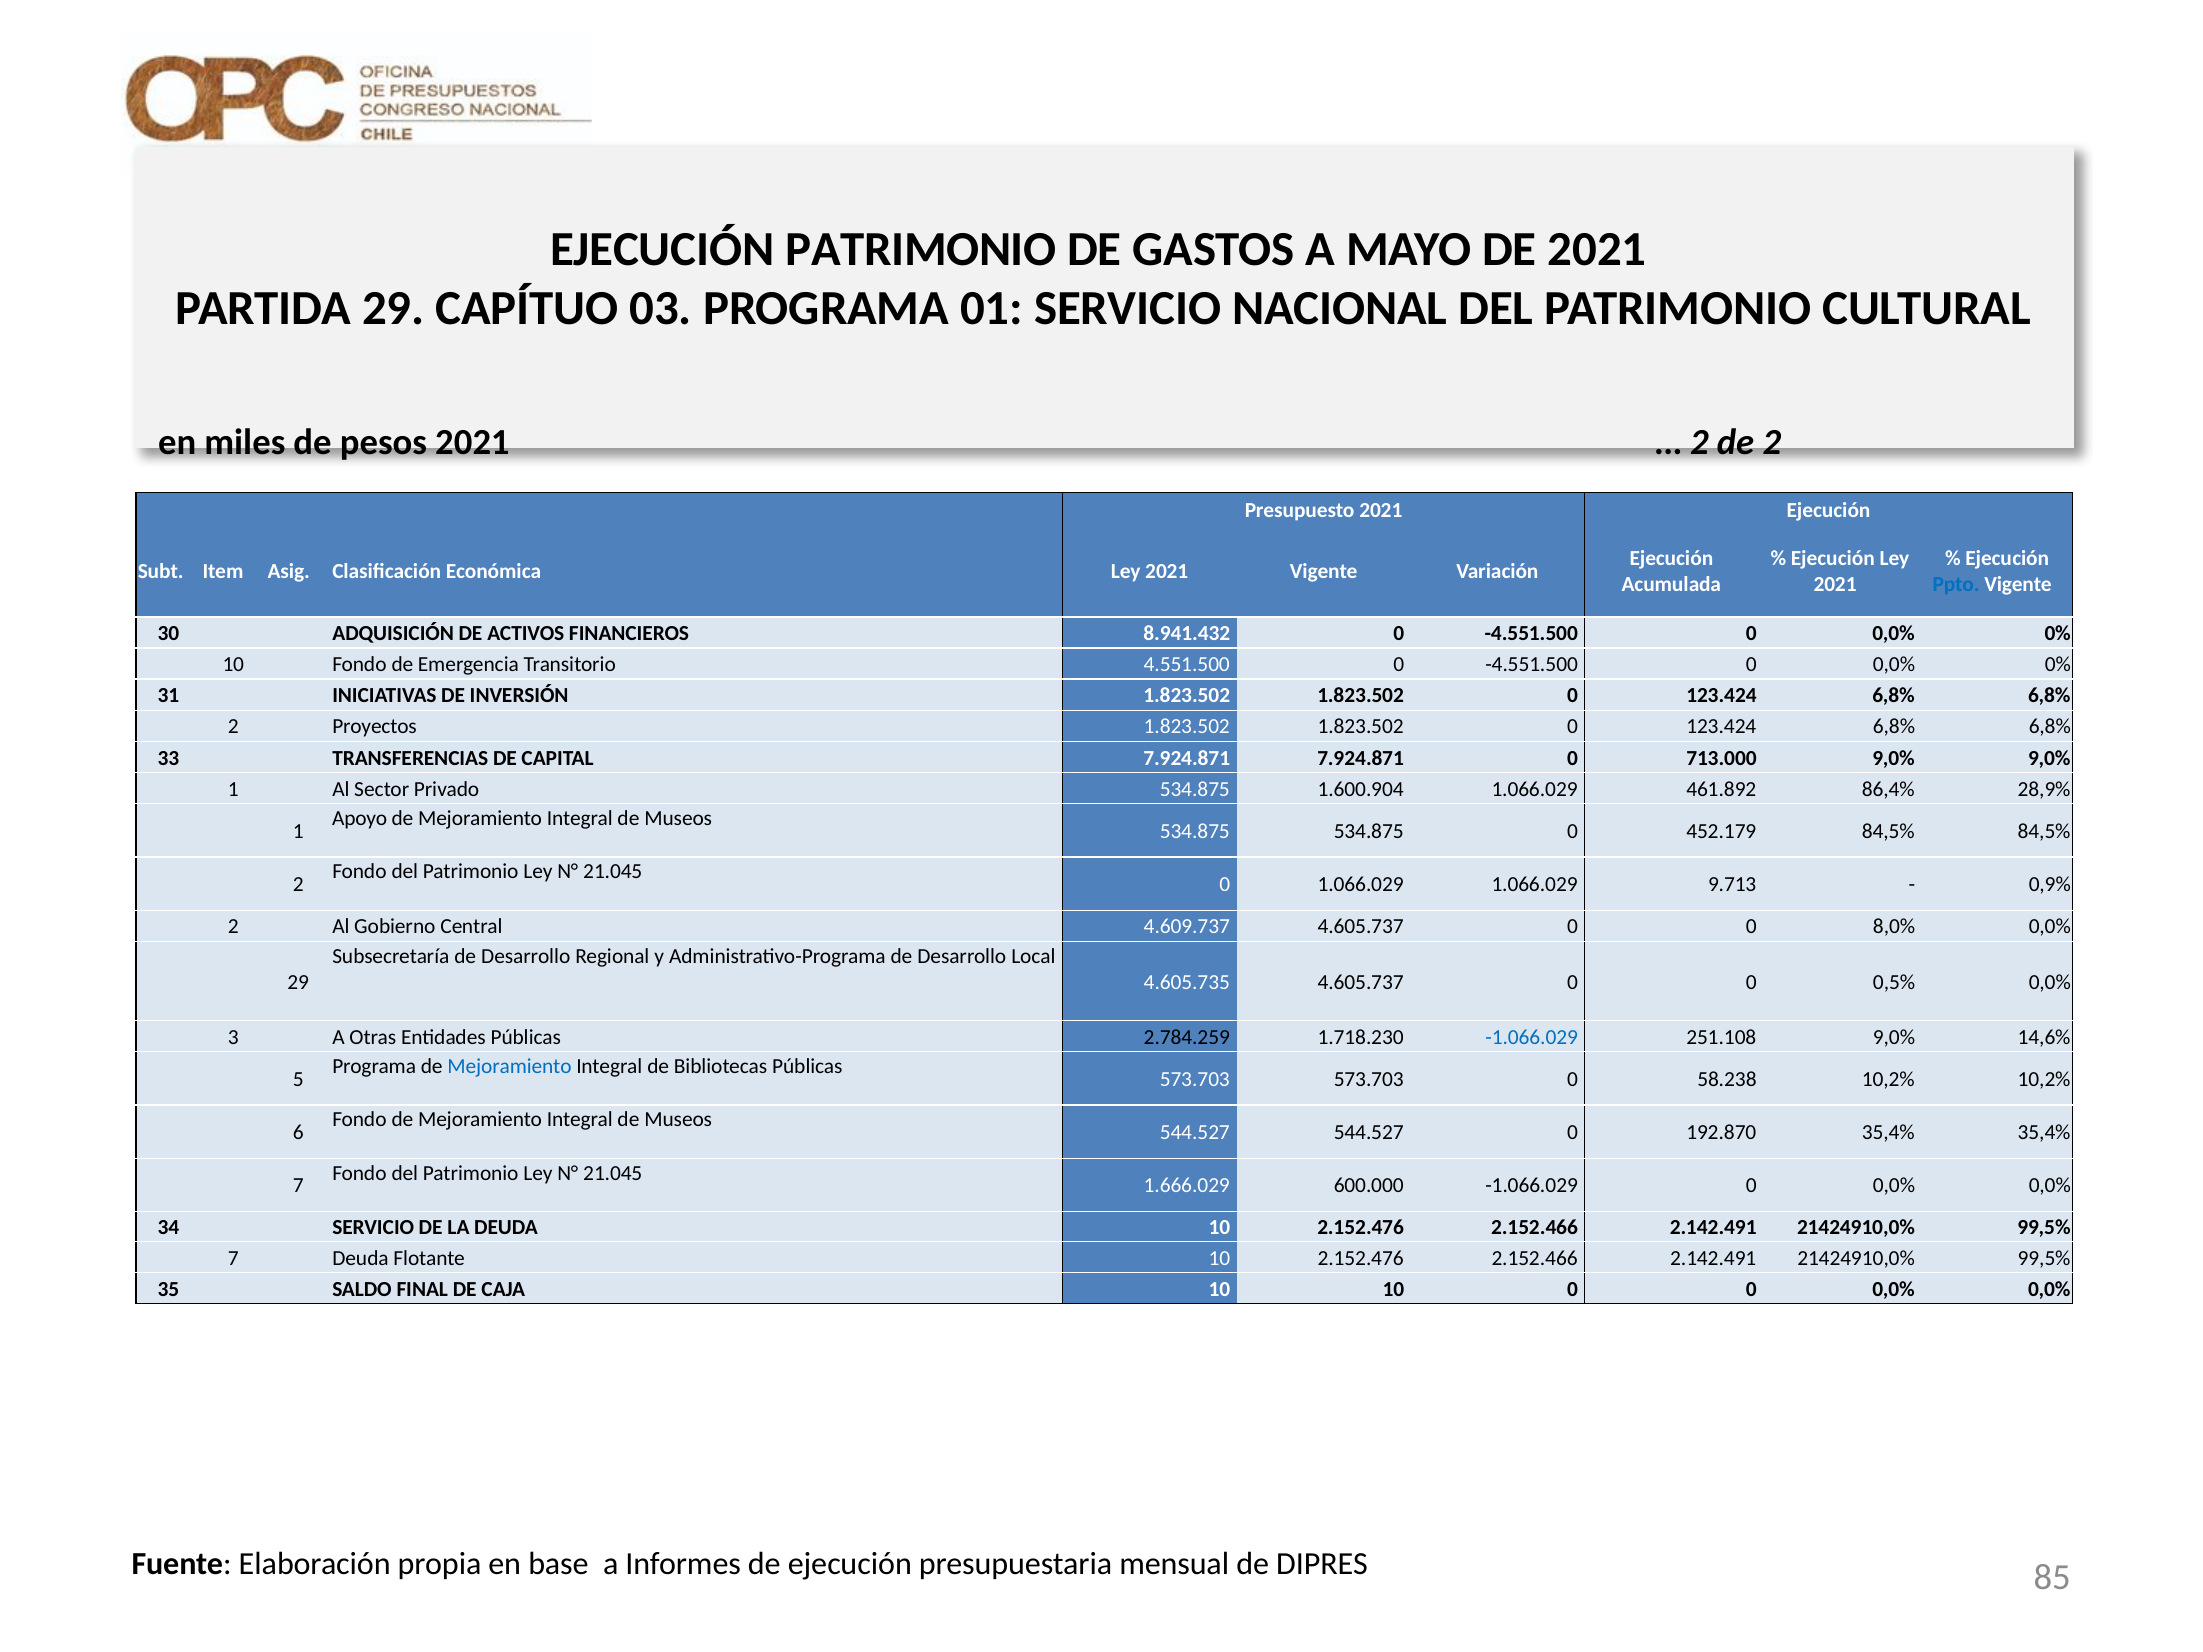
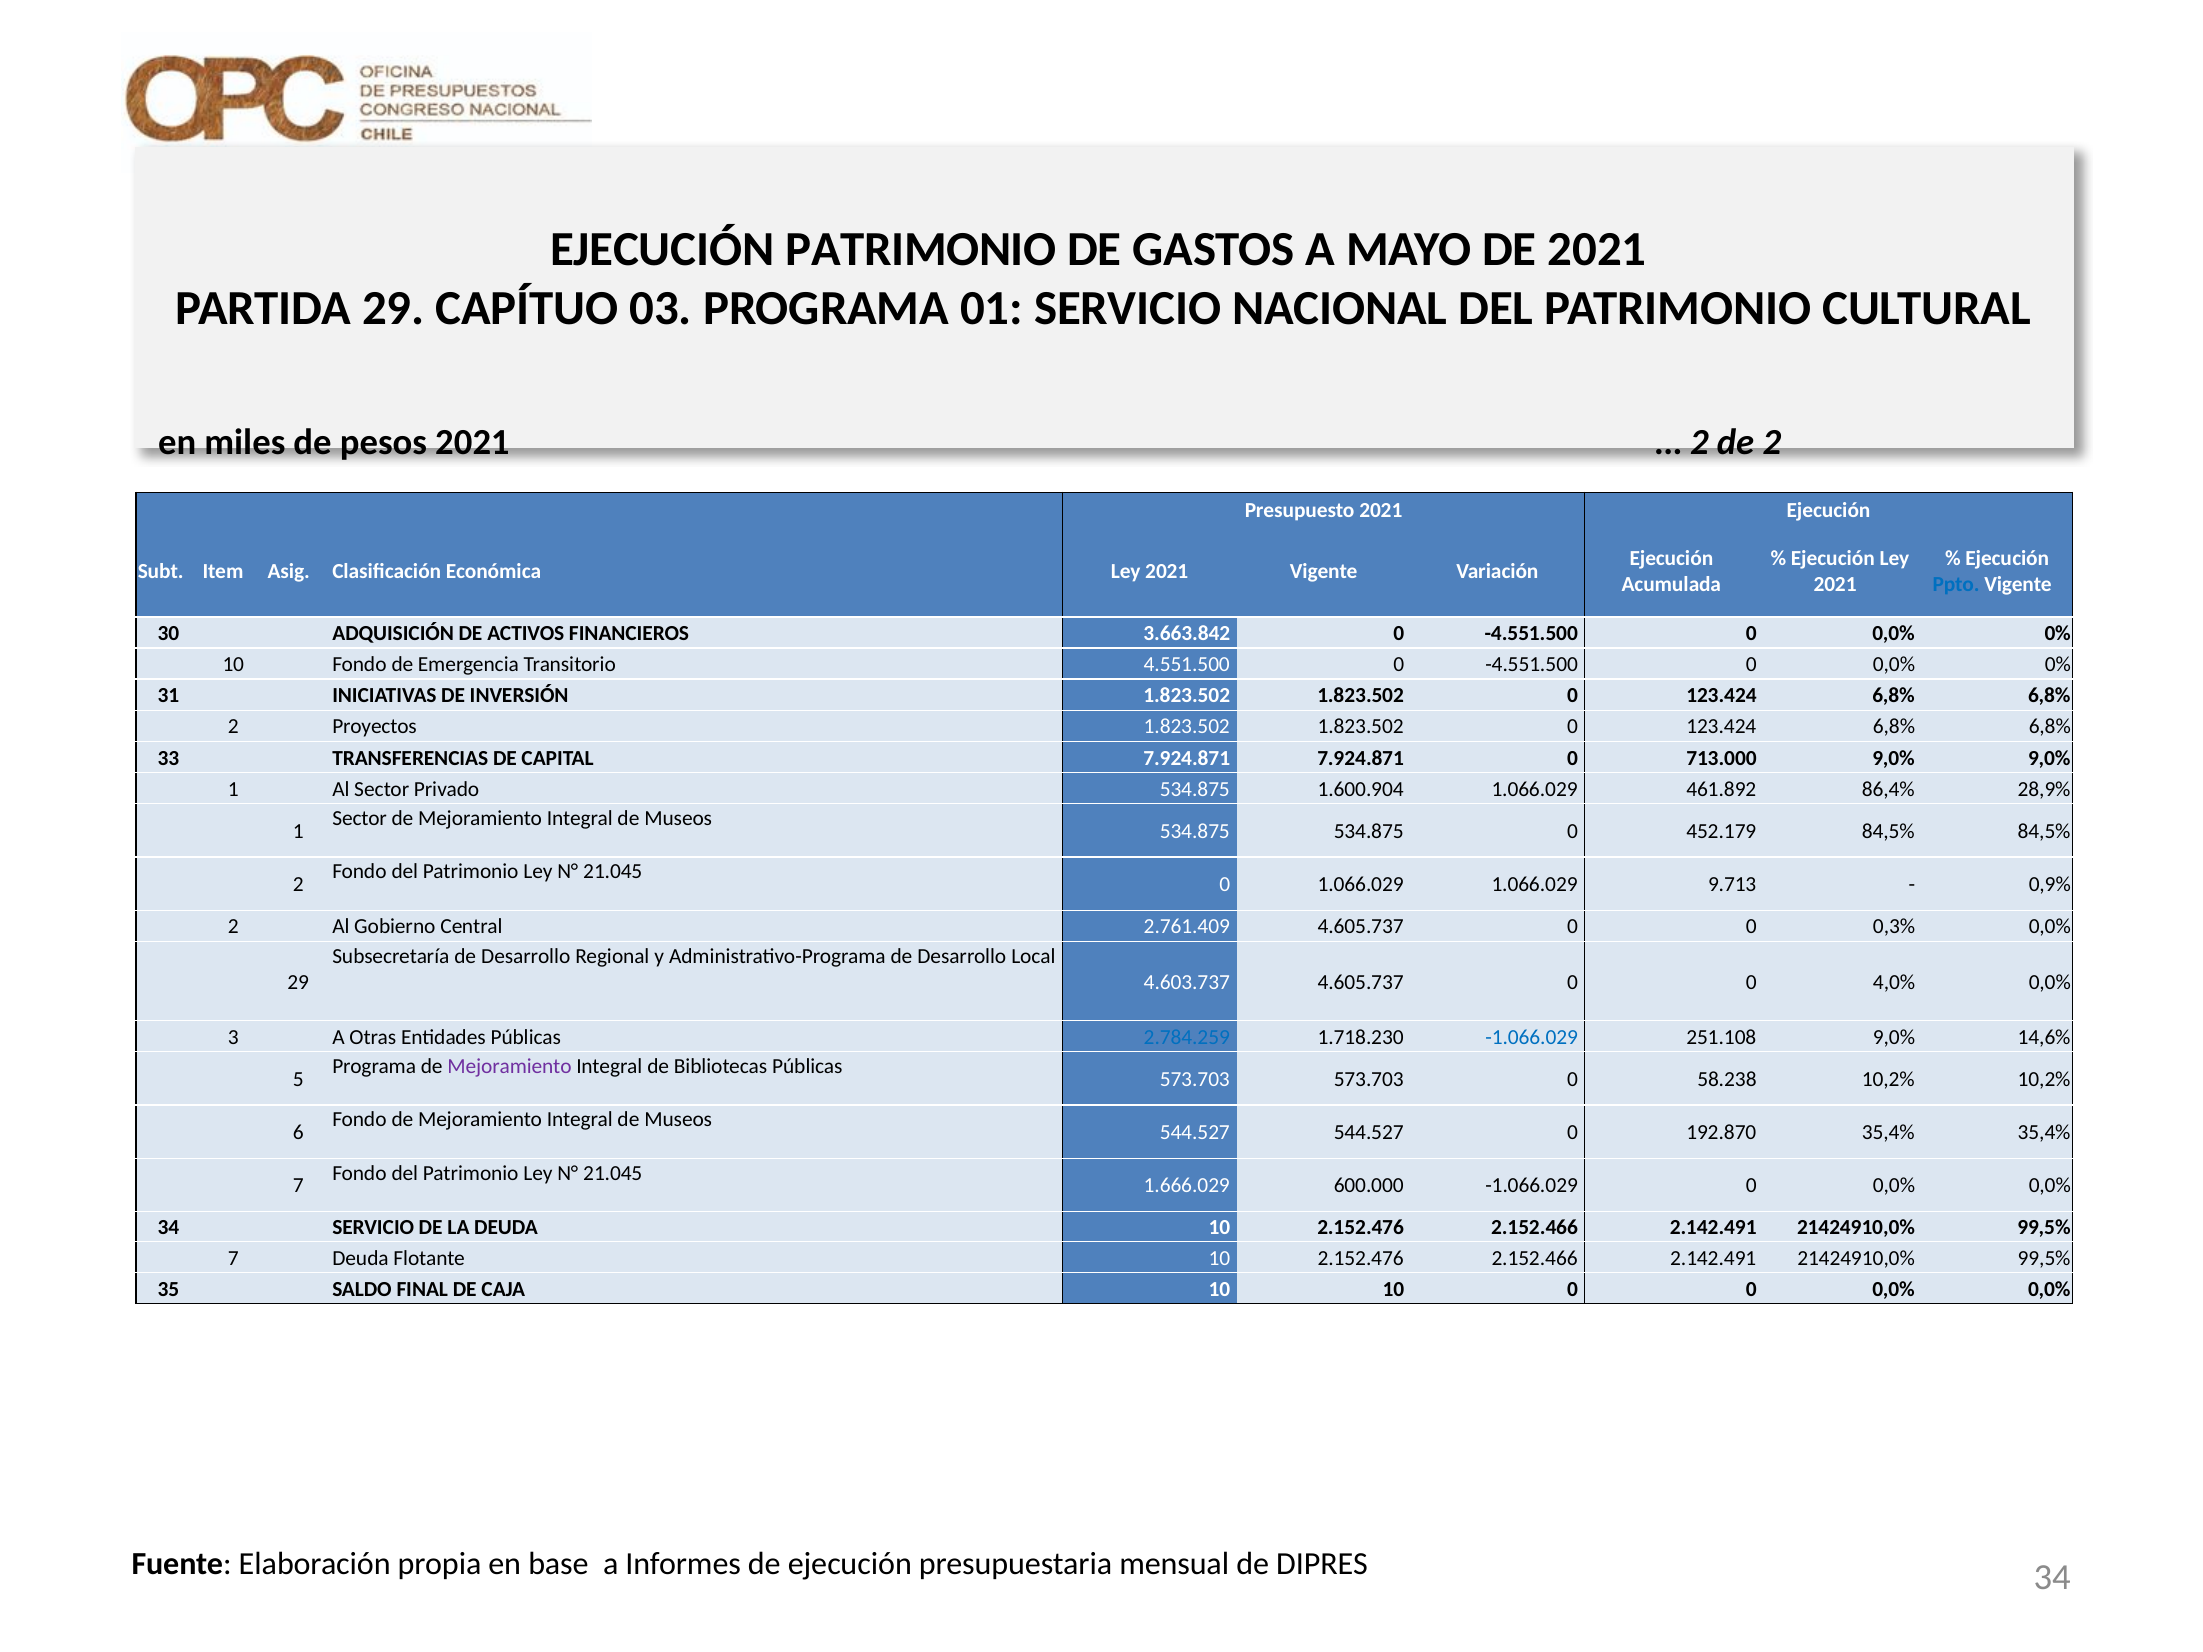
8.941.432: 8.941.432 -> 3.663.842
Apoyo at (360, 819): Apoyo -> Sector
4.609.737: 4.609.737 -> 2.761.409
8,0%: 8,0% -> 0,3%
4.605.735: 4.605.735 -> 4.603.737
0,5%: 0,5% -> 4,0%
2.784.259 colour: black -> blue
Mejoramiento at (510, 1067) colour: blue -> purple
85 at (2052, 1578): 85 -> 34
